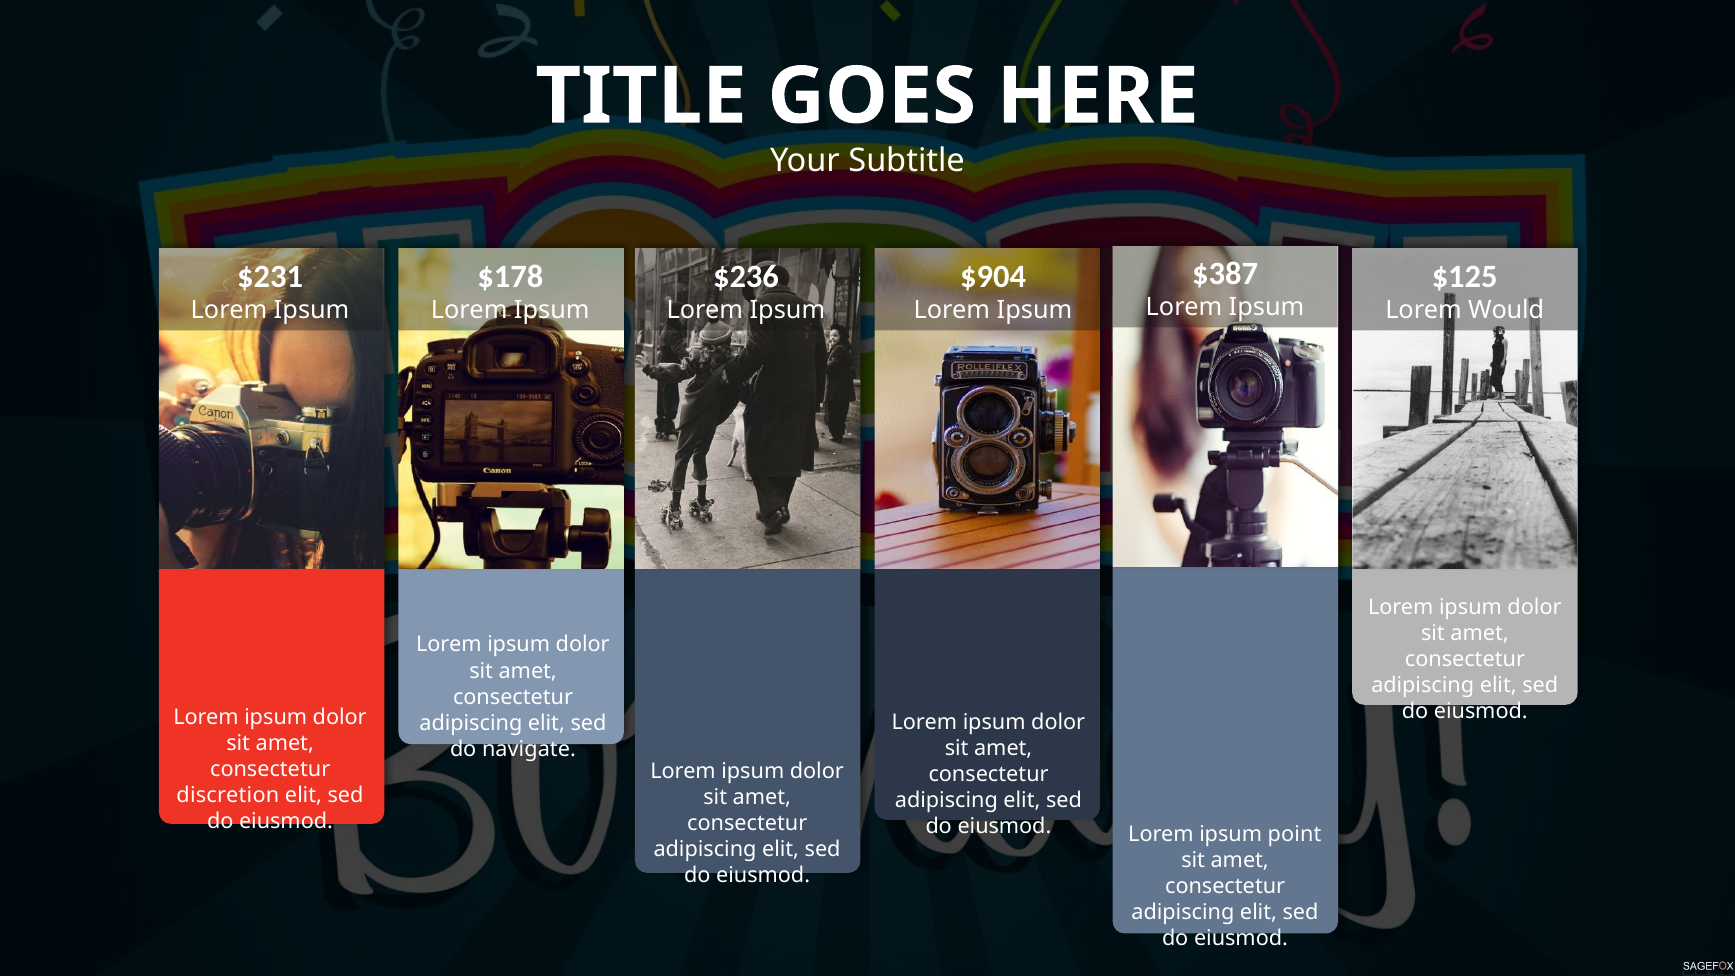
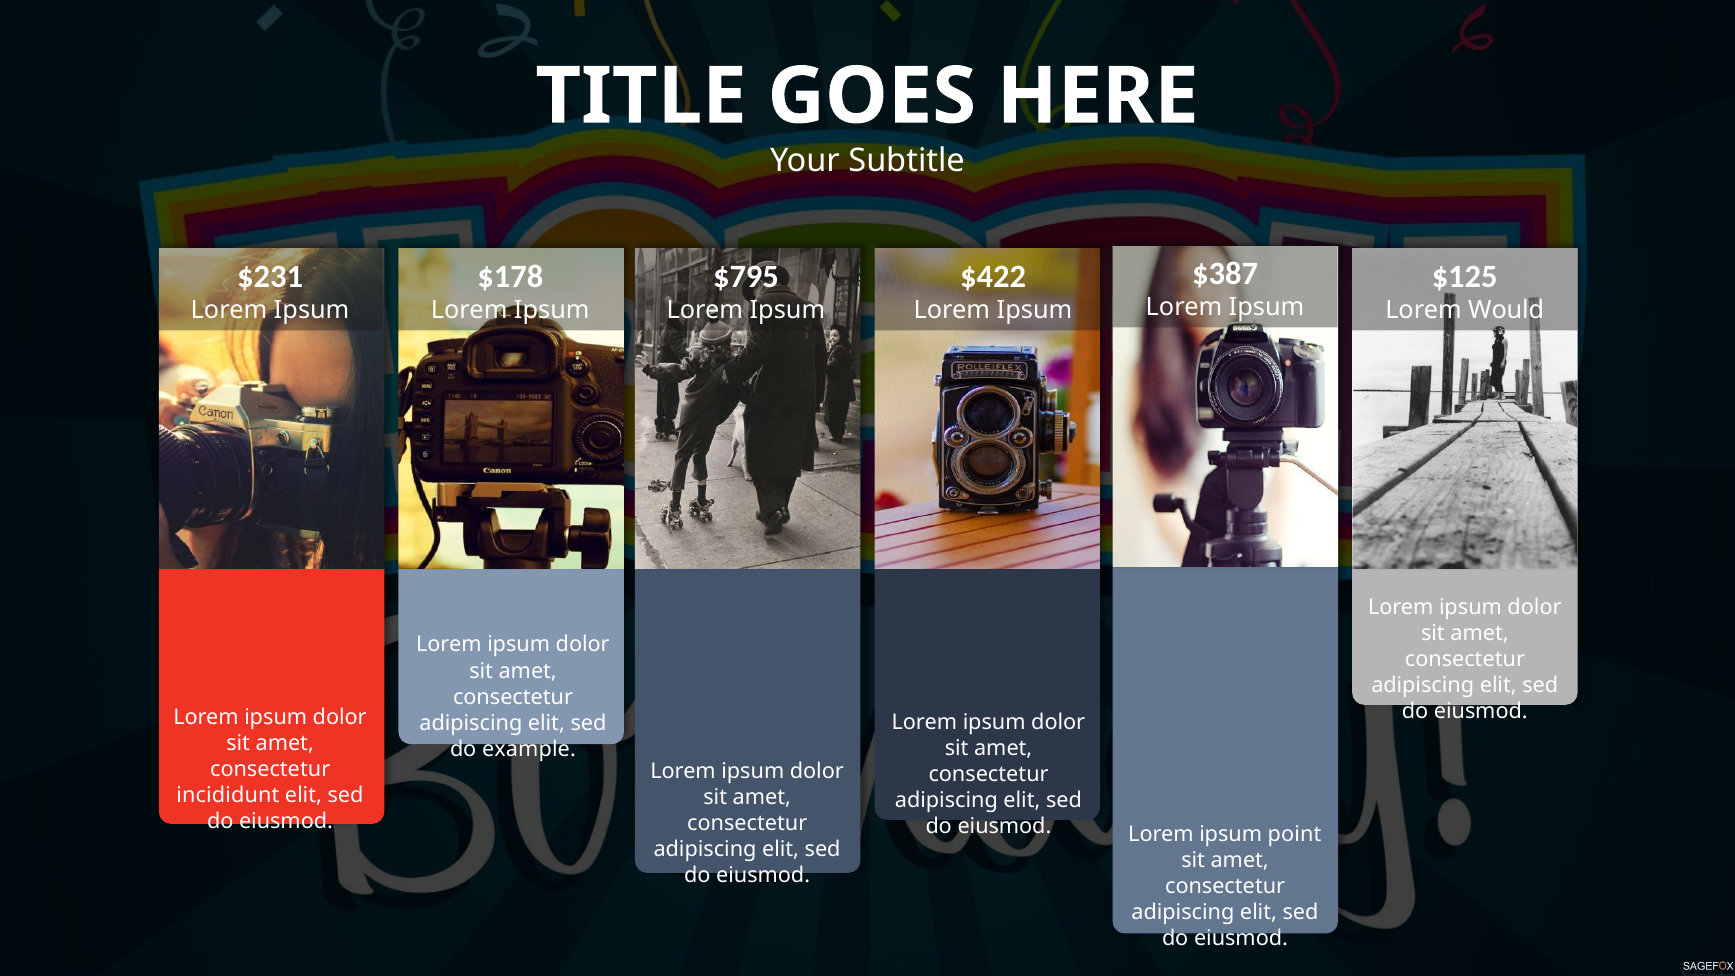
$236: $236 -> $795
$904: $904 -> $422
navigate: navigate -> example
discretion: discretion -> incididunt
